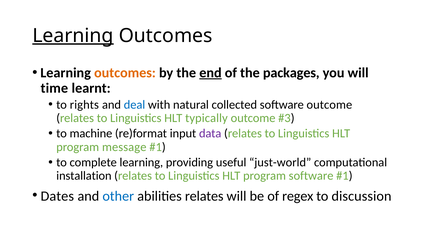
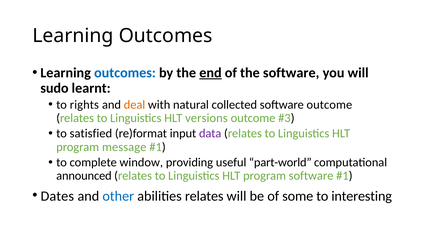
Learning at (73, 36) underline: present -> none
outcomes at (125, 73) colour: orange -> blue
the packages: packages -> software
time: time -> sudo
deal colour: blue -> orange
typically: typically -> versions
machine: machine -> satisfied
complete learning: learning -> window
just-world: just-world -> part-world
installation: installation -> announced
regex: regex -> some
discussion: discussion -> interesting
